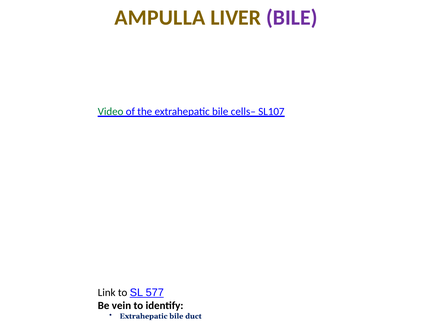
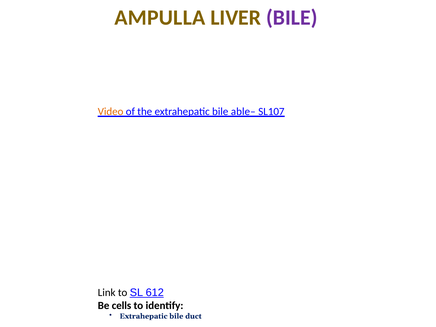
Video colour: green -> orange
cells–: cells– -> able–
577: 577 -> 612
vein: vein -> cells
